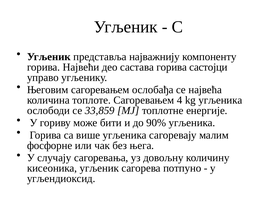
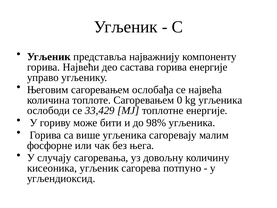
горива састојци: састојци -> енергије
4: 4 -> 0
33,859: 33,859 -> 33,429
90%: 90% -> 98%
